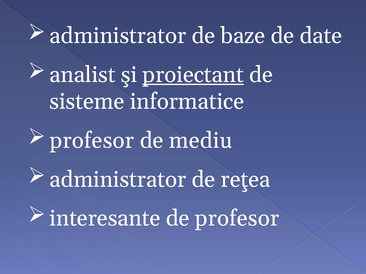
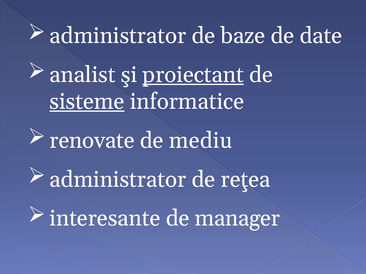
sisteme underline: none -> present
profesor at (92, 141): profesor -> renovate
de profesor: profesor -> manager
